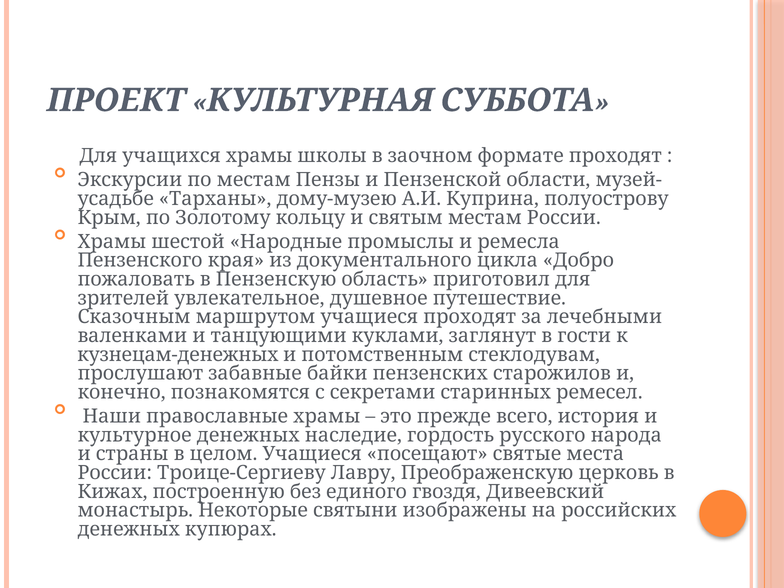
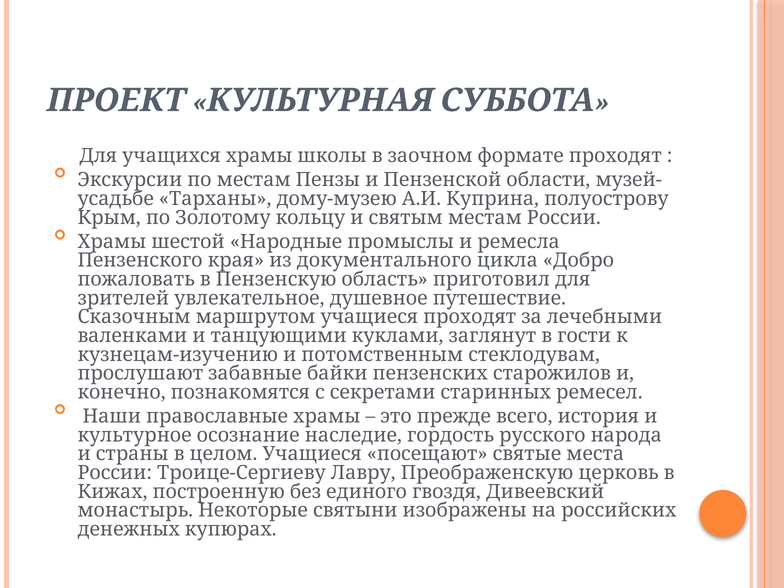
кузнецам-денежных: кузнецам-денежных -> кузнецам-изучению
культурное денежных: денежных -> осознание
